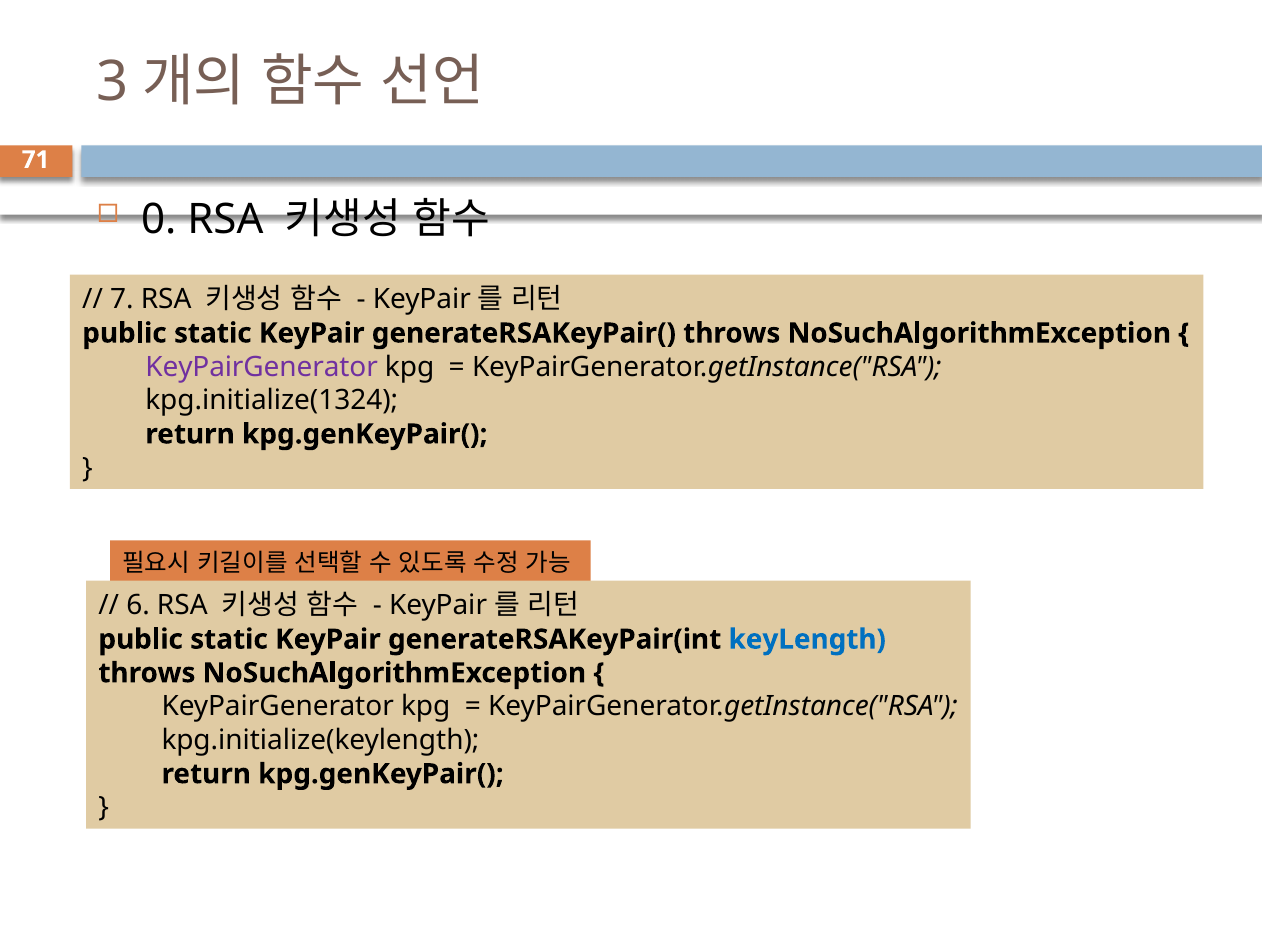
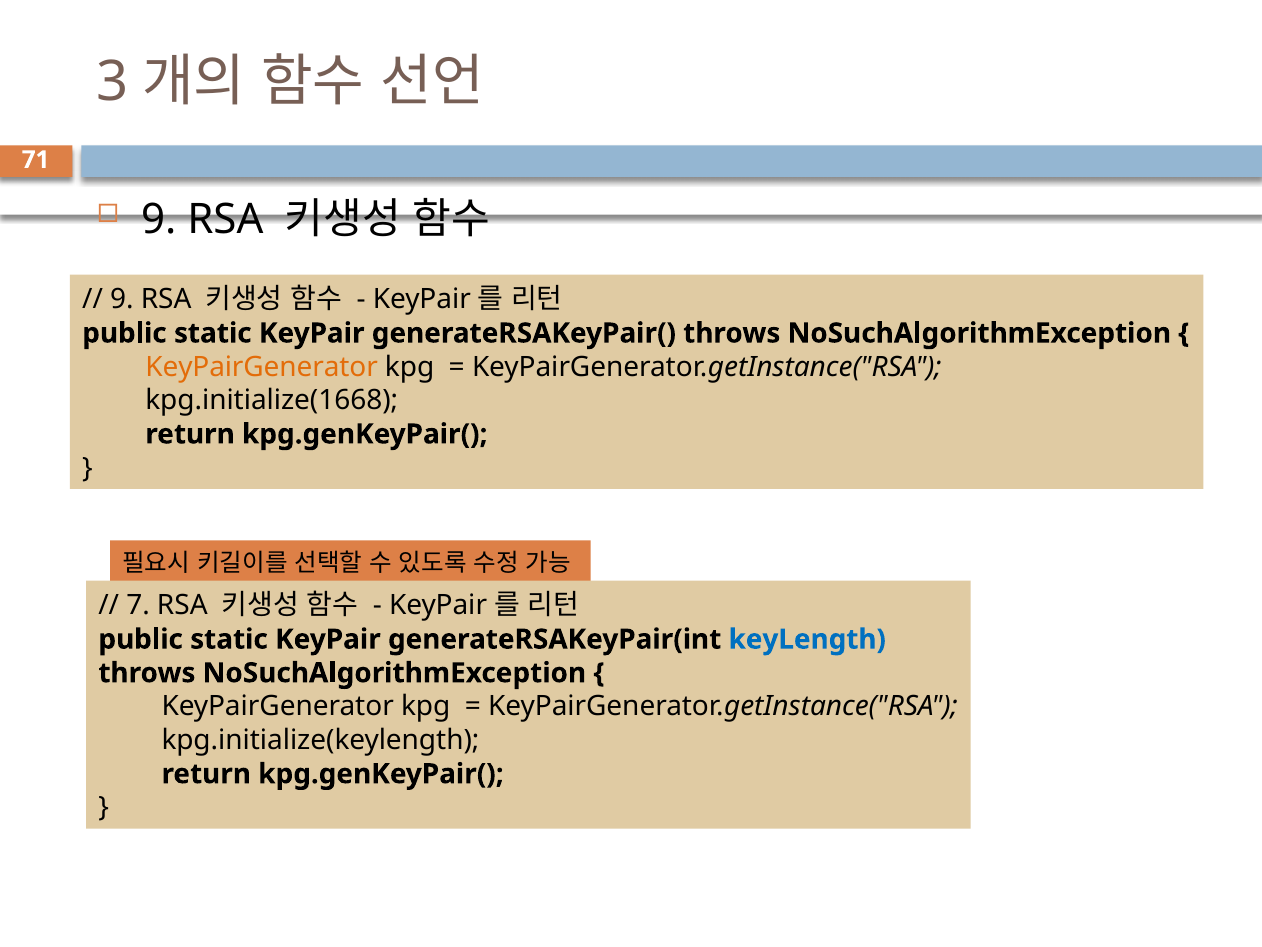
0 at (159, 219): 0 -> 9
7 at (122, 299): 7 -> 9
KeyPairGenerator at (262, 367) colour: purple -> orange
kpg.initialize(1324: kpg.initialize(1324 -> kpg.initialize(1668
6: 6 -> 7
